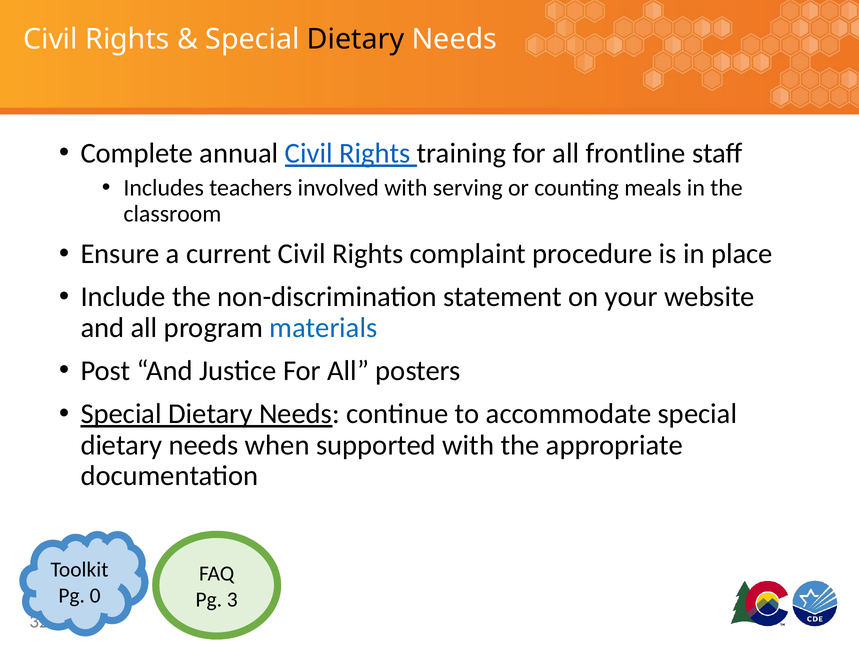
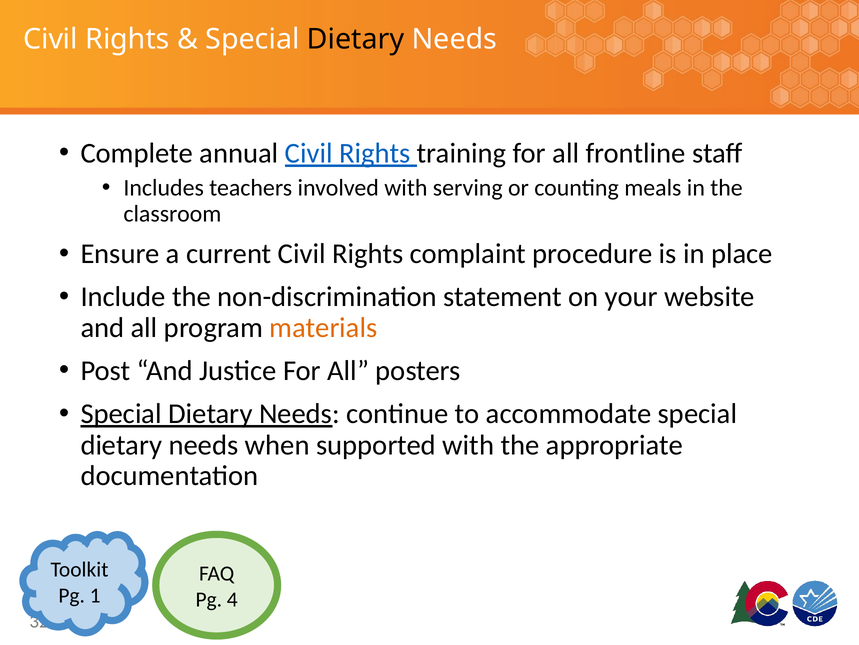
materials colour: blue -> orange
0: 0 -> 1
3: 3 -> 4
